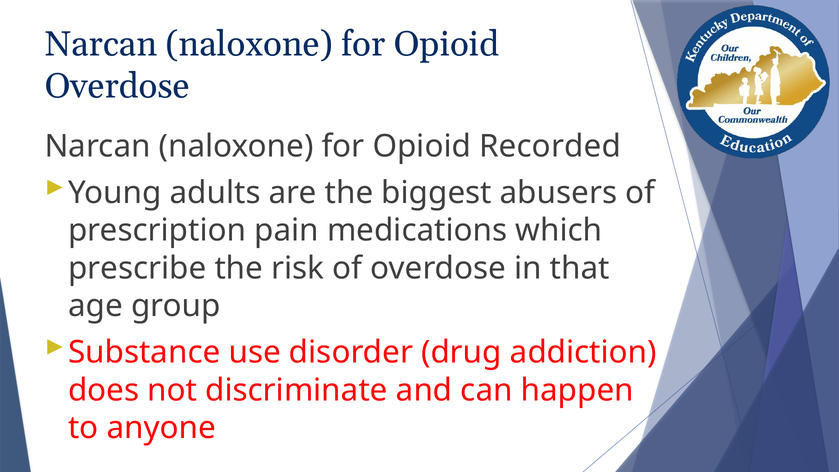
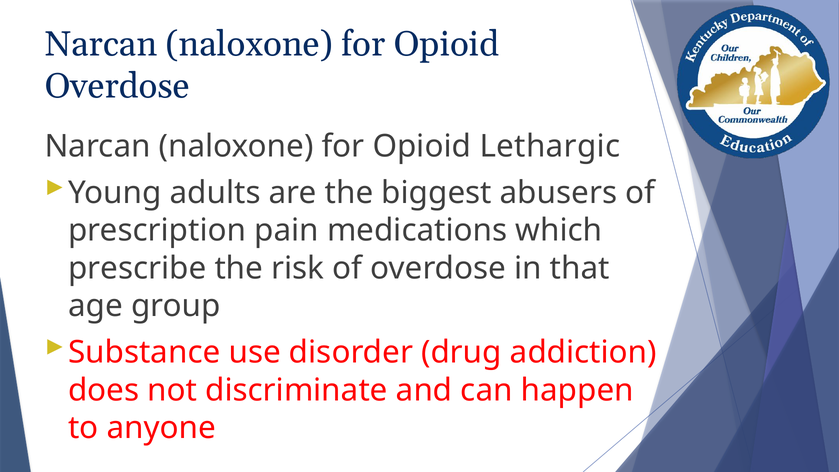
Recorded: Recorded -> Lethargic
